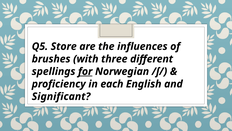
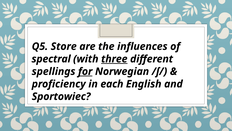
brushes: brushes -> spectral
three underline: none -> present
Significant: Significant -> Sportowiec
